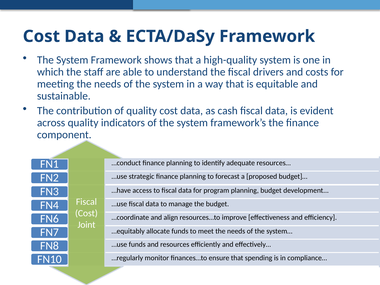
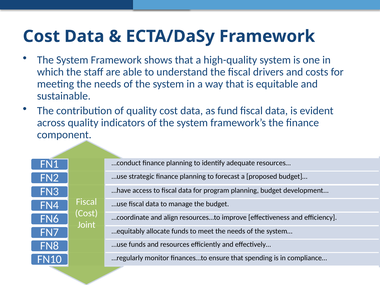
cash: cash -> fund
